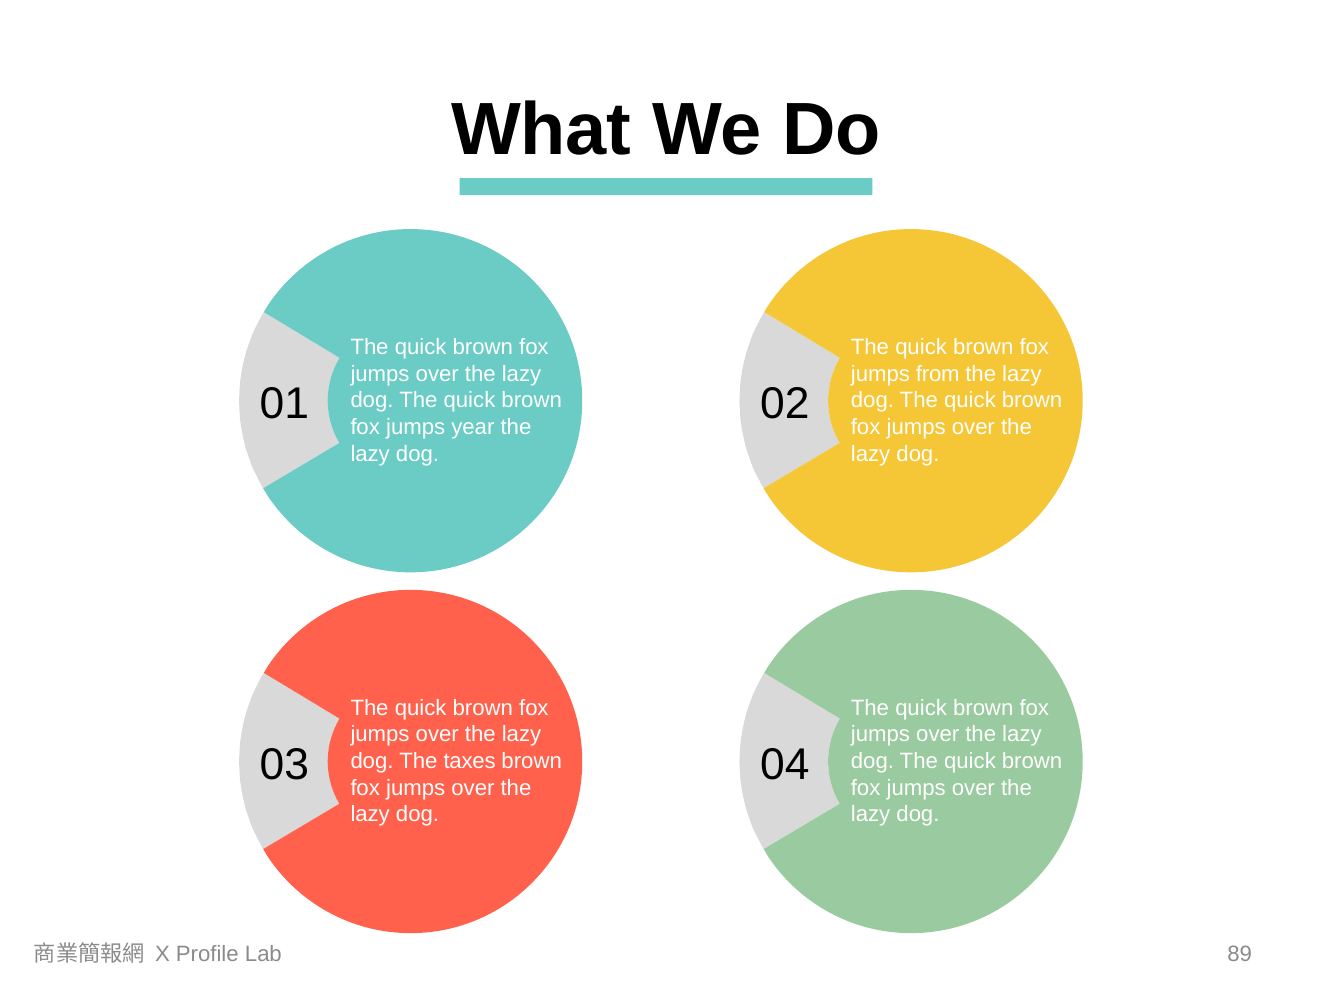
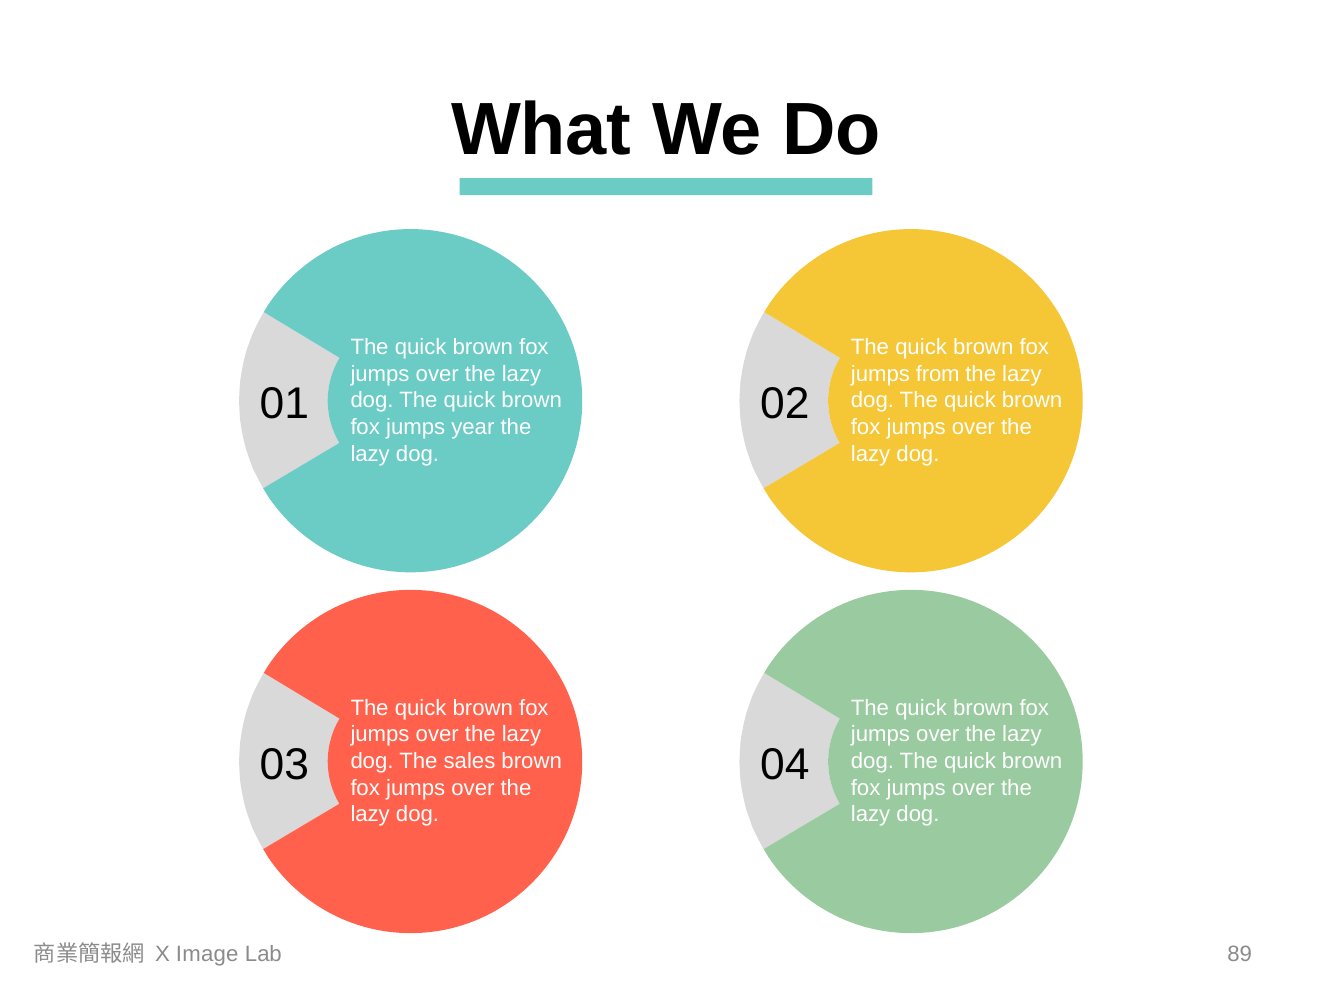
taxes: taxes -> sales
Profile: Profile -> Image
